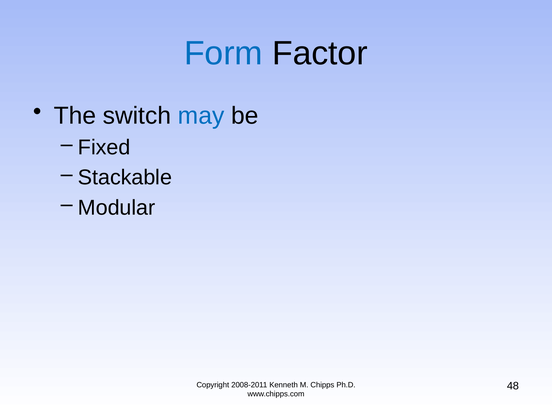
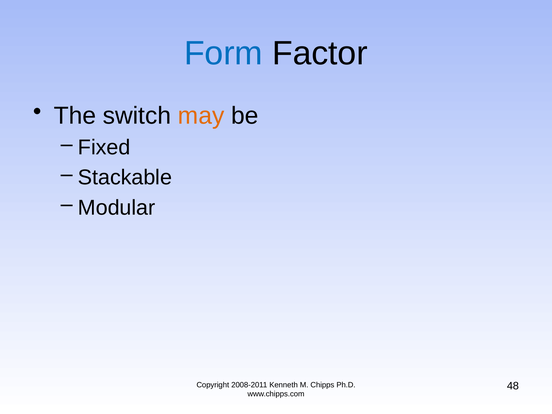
may colour: blue -> orange
